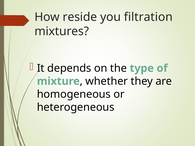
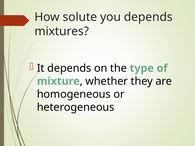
reside: reside -> solute
you filtration: filtration -> depends
